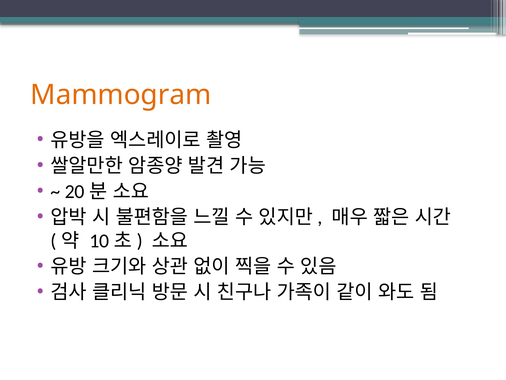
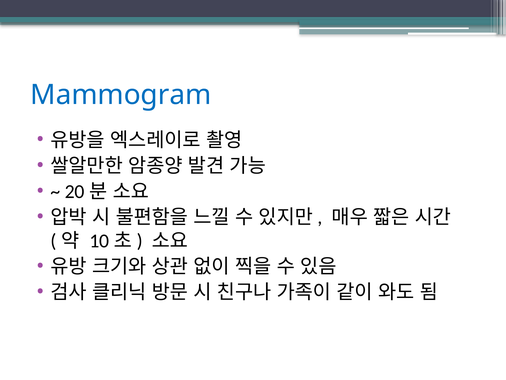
Mammogram colour: orange -> blue
